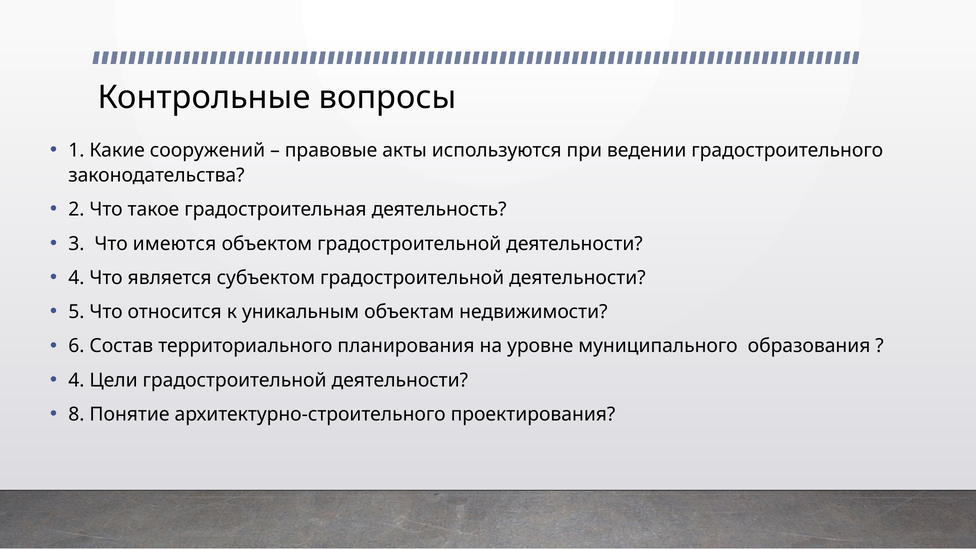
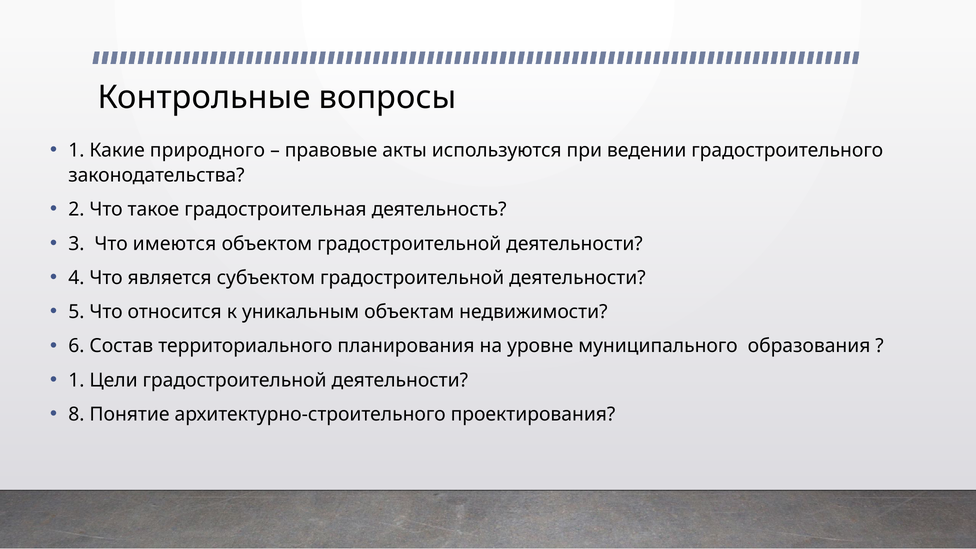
сооружений: сооружений -> природного
4 at (76, 380): 4 -> 1
